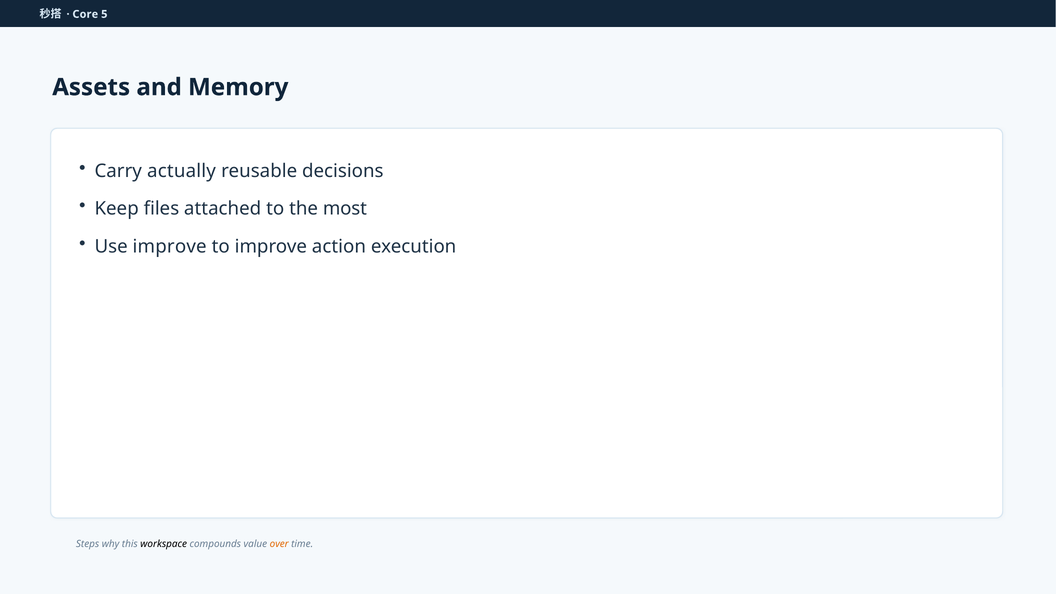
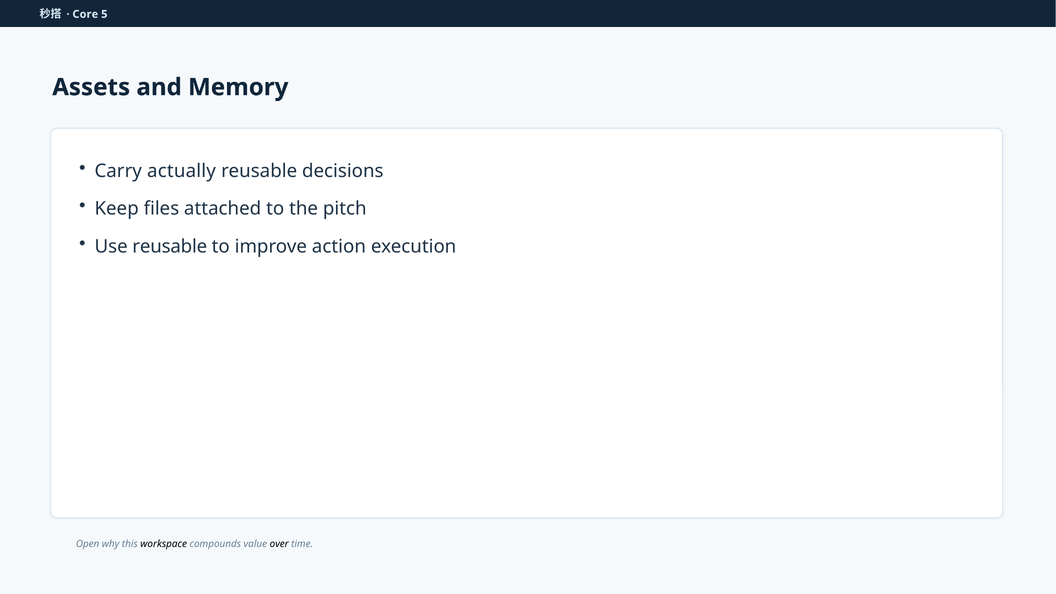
most: most -> pitch
Use improve: improve -> reusable
Steps: Steps -> Open
over colour: orange -> black
